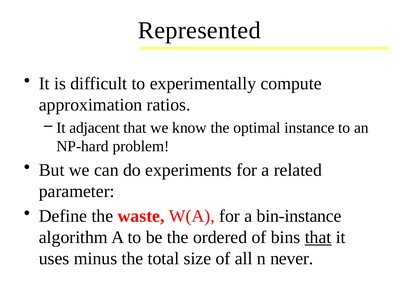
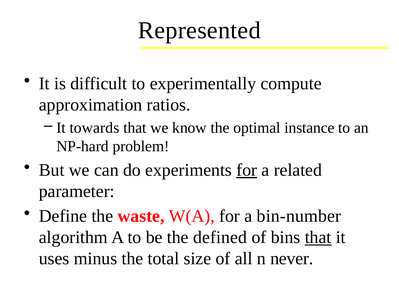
adjacent: adjacent -> towards
for at (247, 170) underline: none -> present
bin-instance: bin-instance -> bin-number
ordered: ordered -> defined
